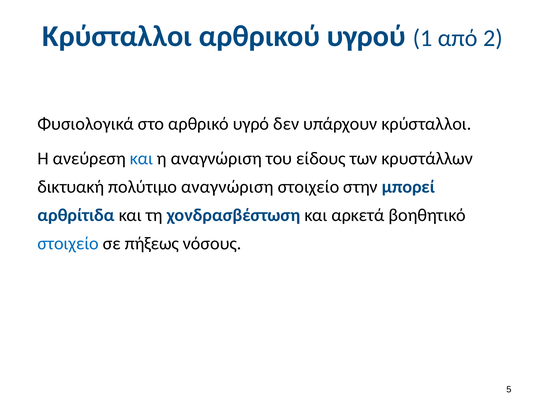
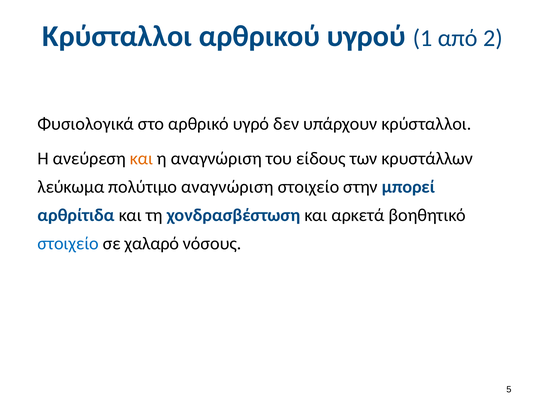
και at (141, 159) colour: blue -> orange
δικτυακή: δικτυακή -> λεύκωμα
πήξεως: πήξεως -> χαλαρό
